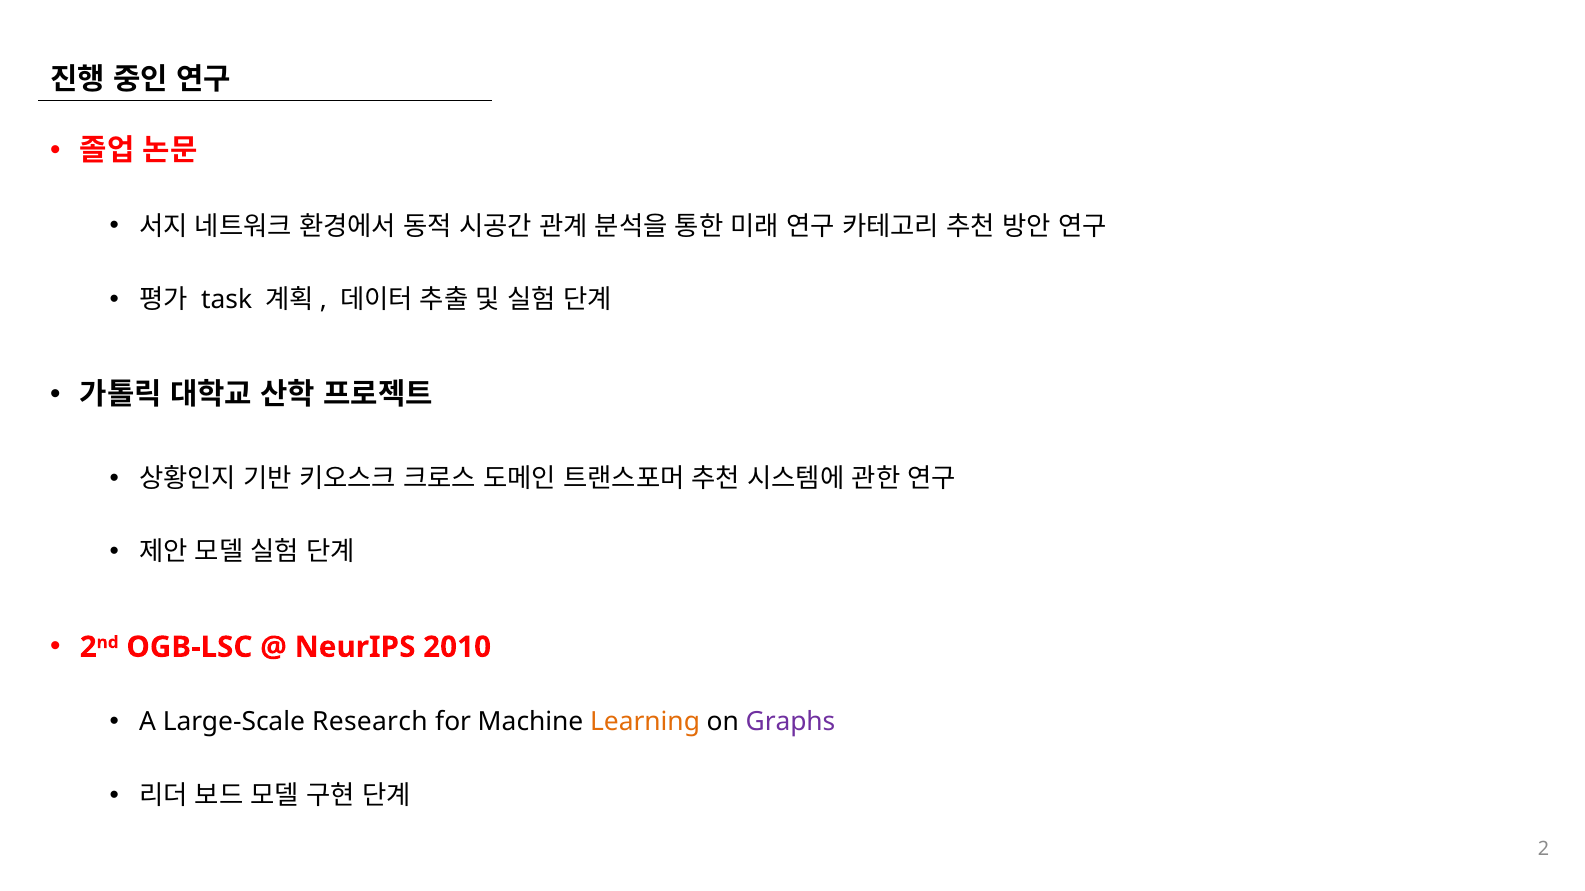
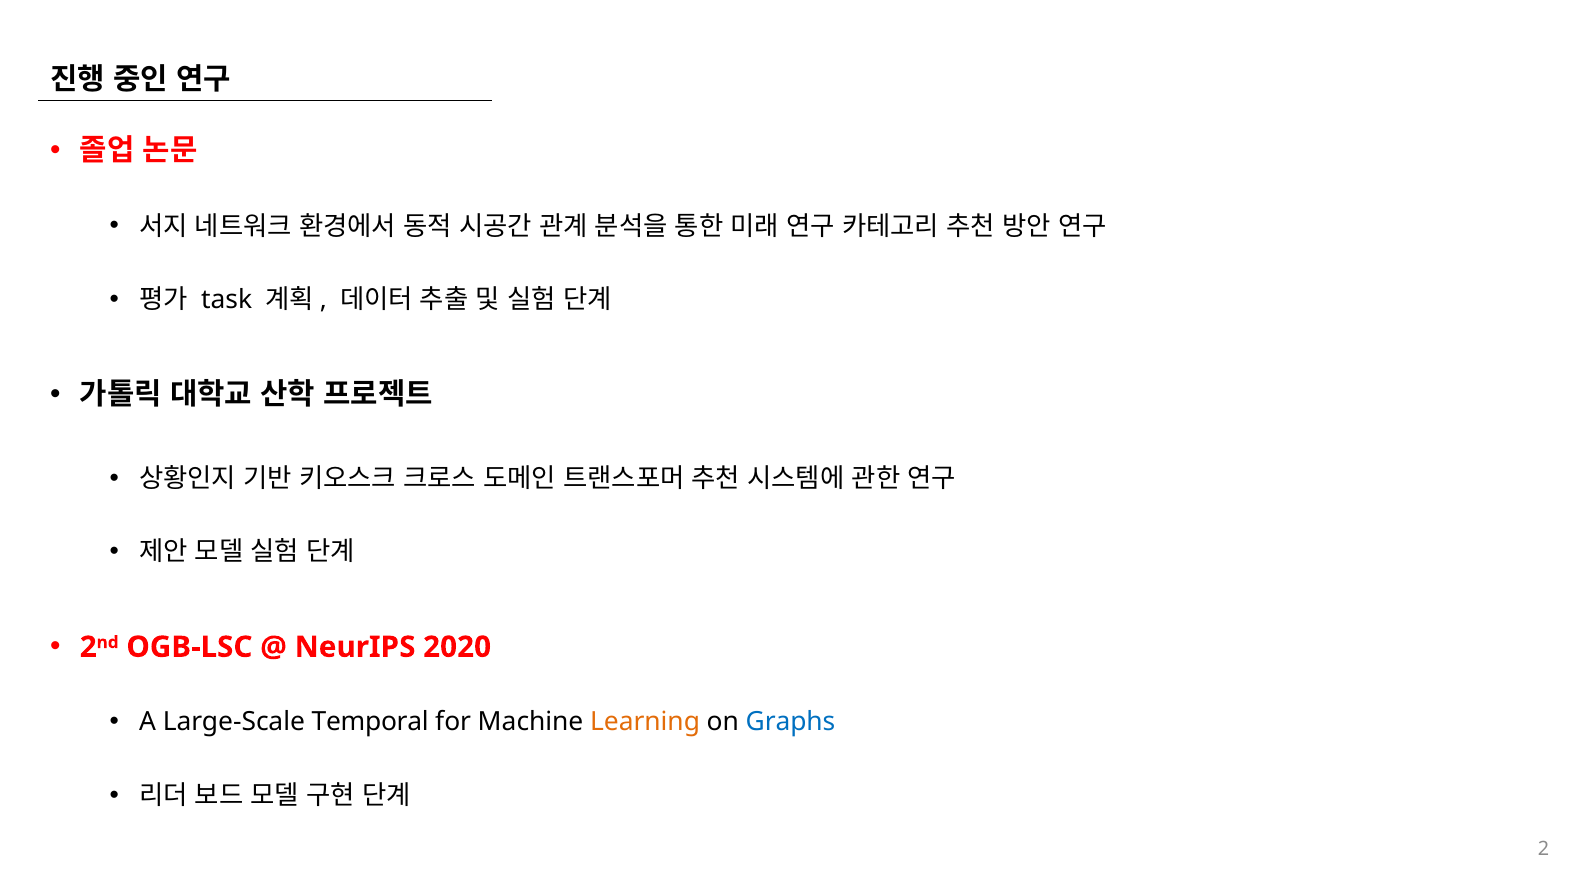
2010: 2010 -> 2020
Research: Research -> Temporal
Graphs colour: purple -> blue
